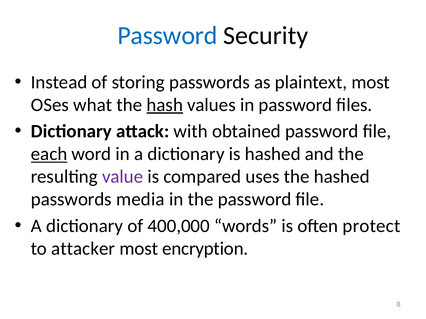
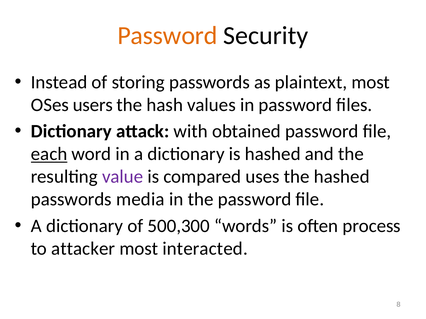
Password at (167, 36) colour: blue -> orange
what: what -> users
hash underline: present -> none
400,000: 400,000 -> 500,300
protect: protect -> process
encryption: encryption -> interacted
